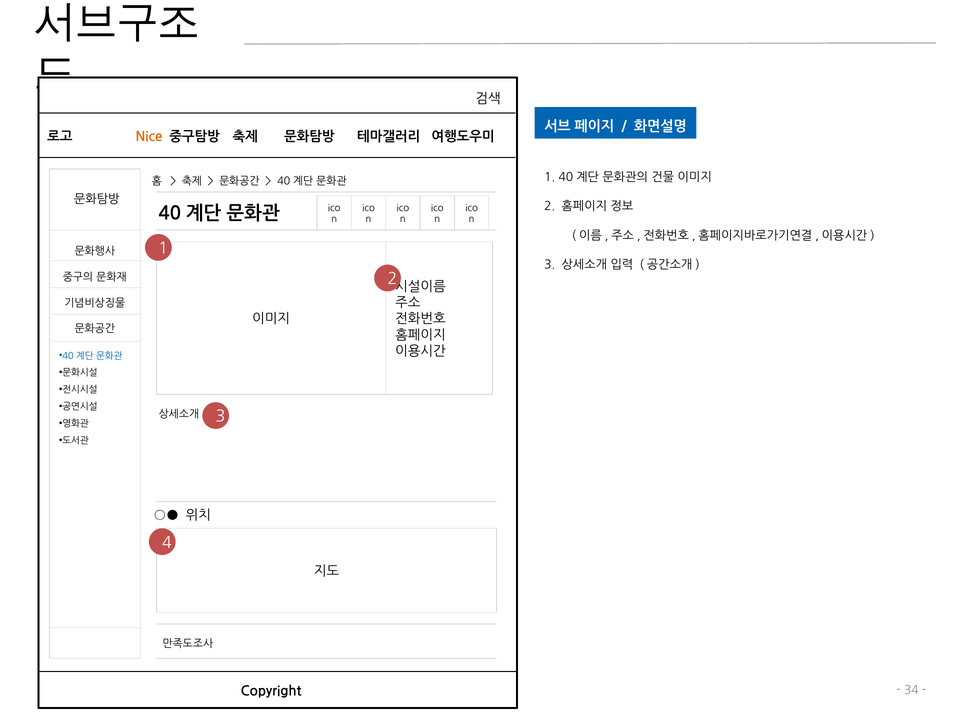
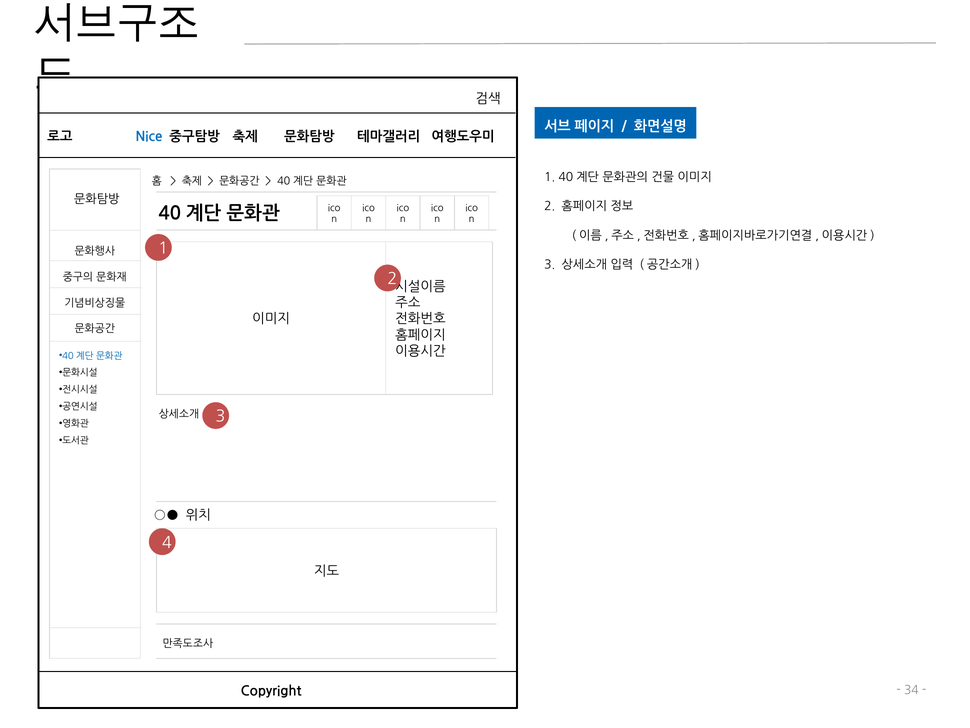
Nice colour: orange -> blue
